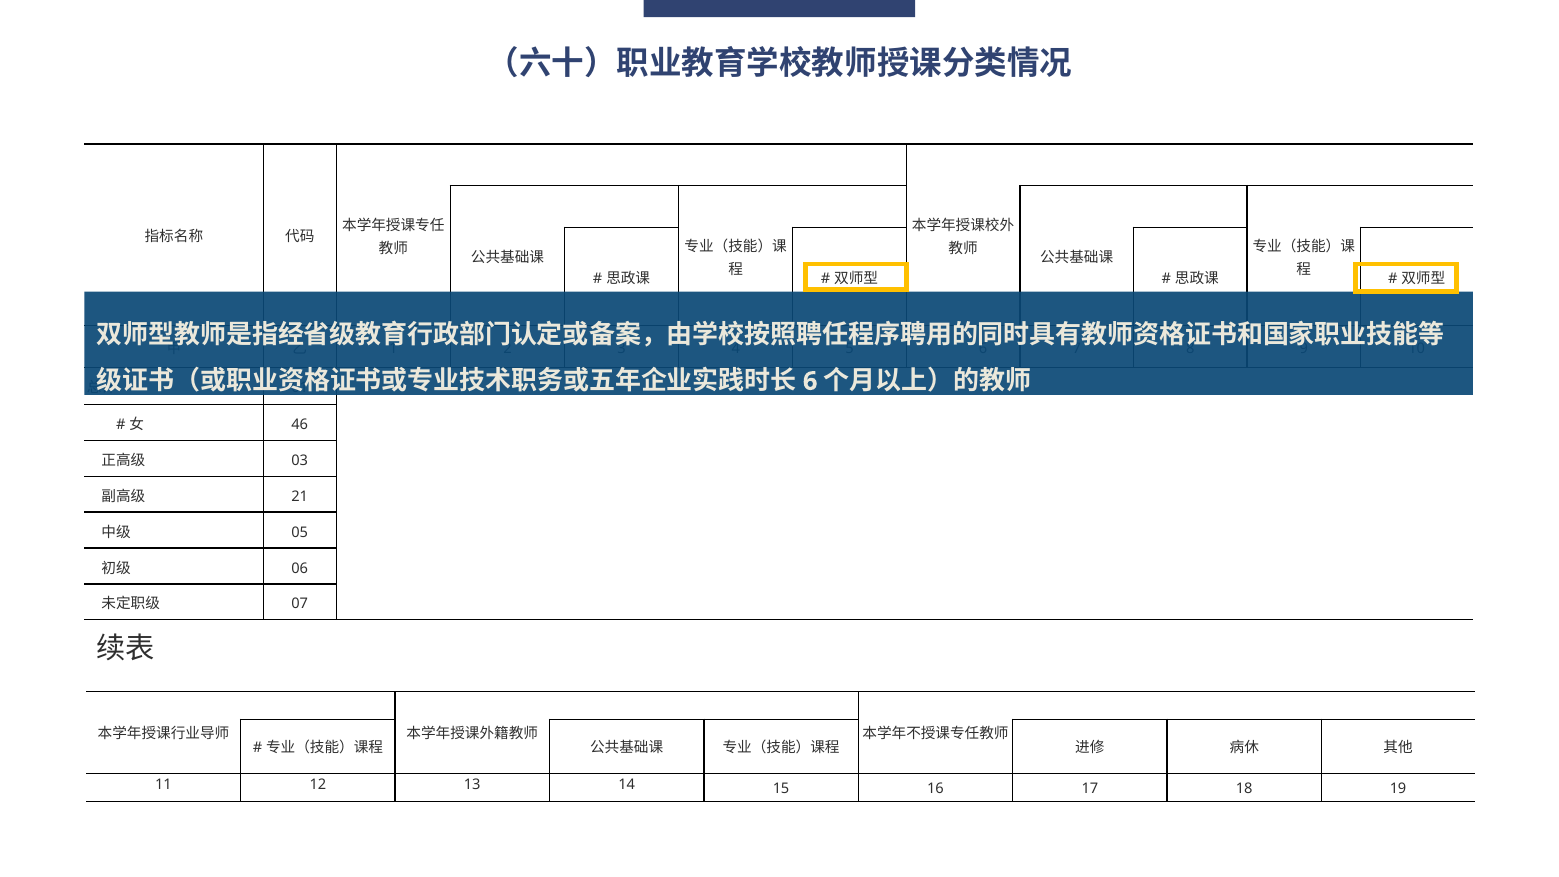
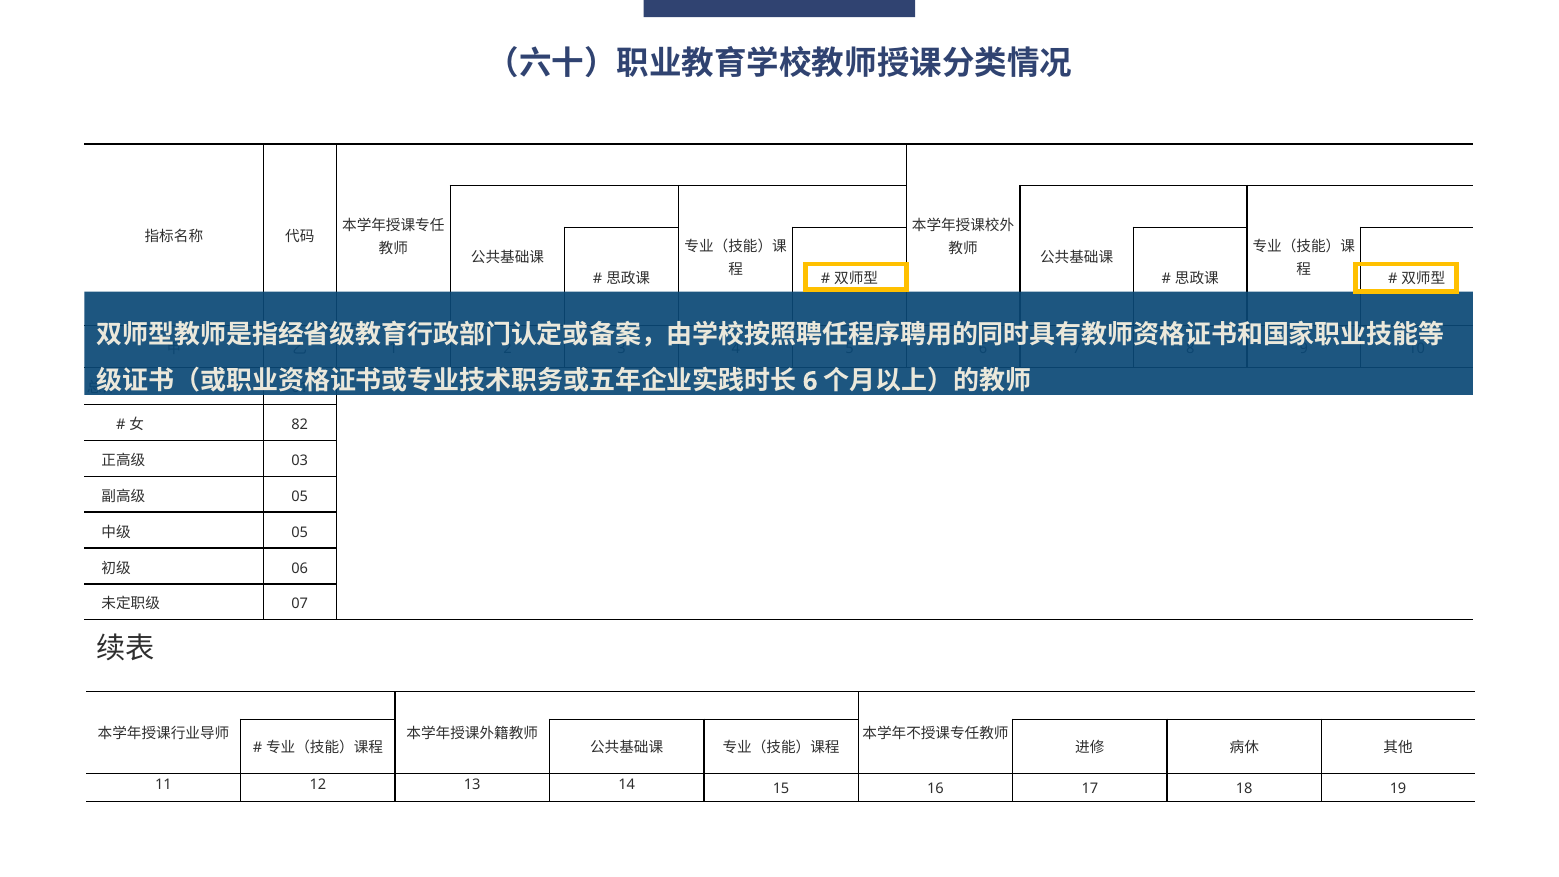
46: 46 -> 82
21 at (300, 496): 21 -> 05
